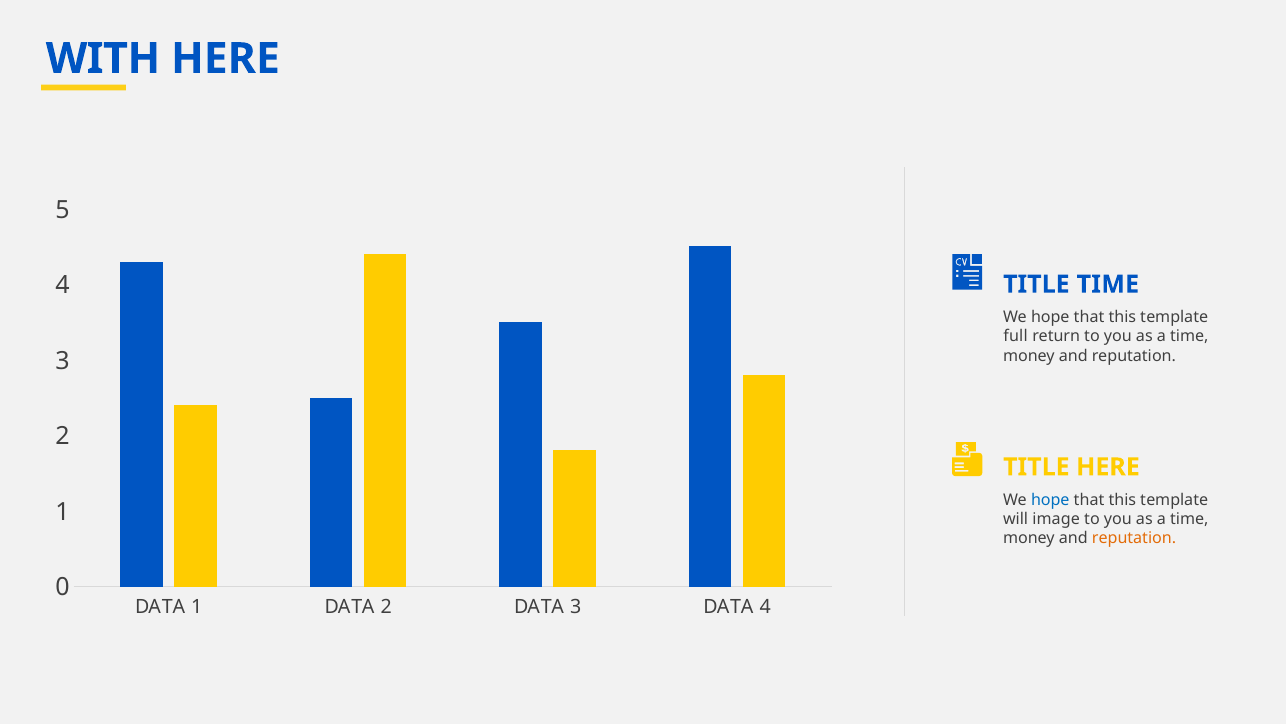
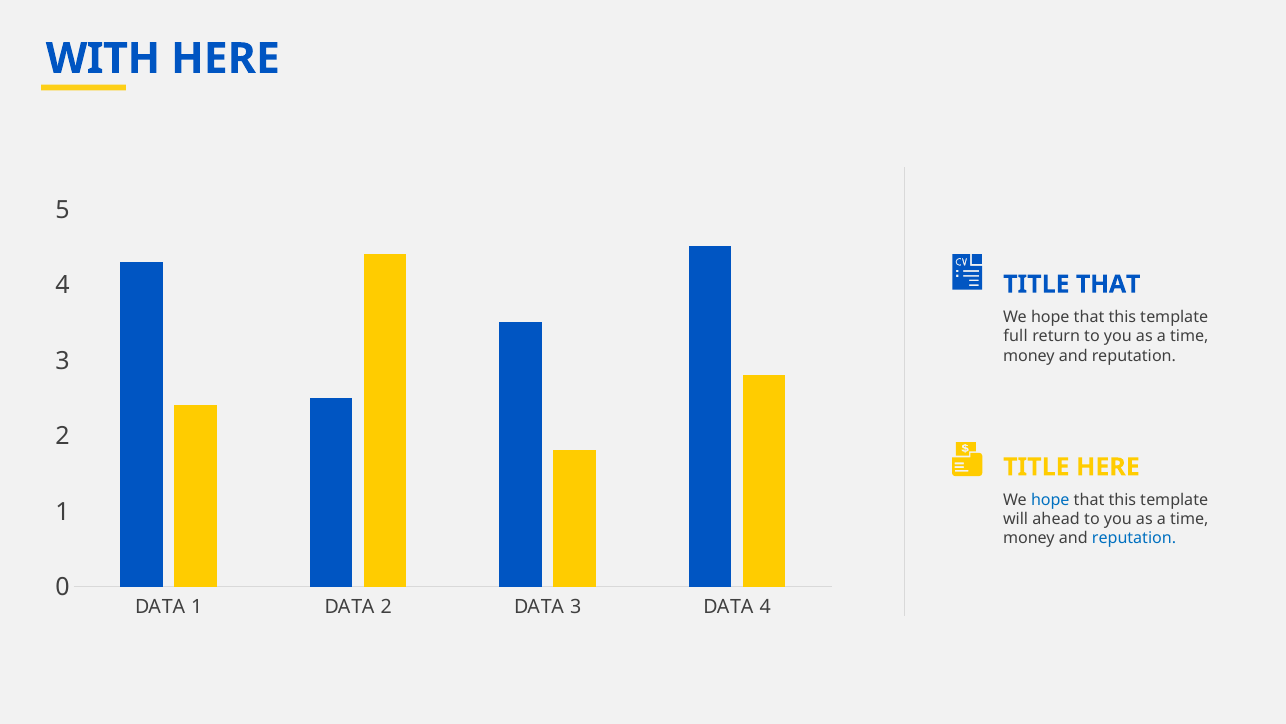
TITLE TIME: TIME -> THAT
image: image -> ahead
reputation at (1134, 538) colour: orange -> blue
